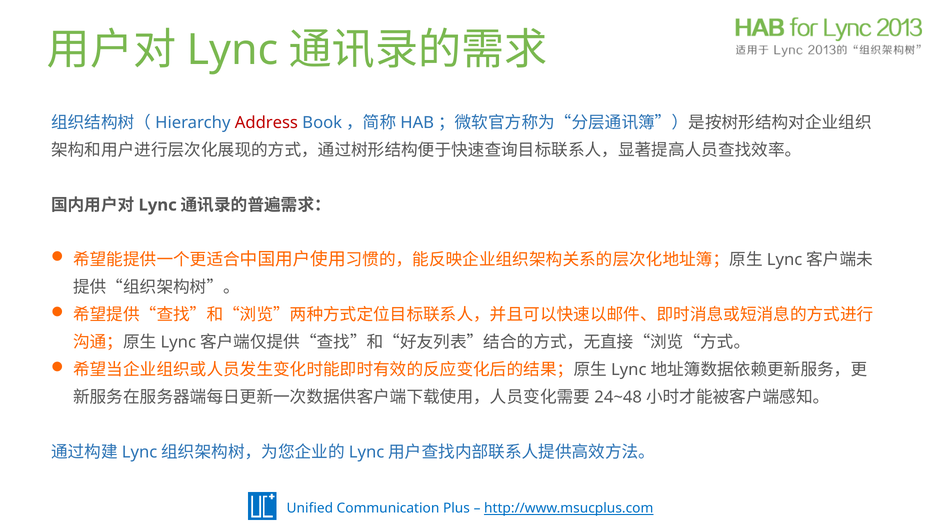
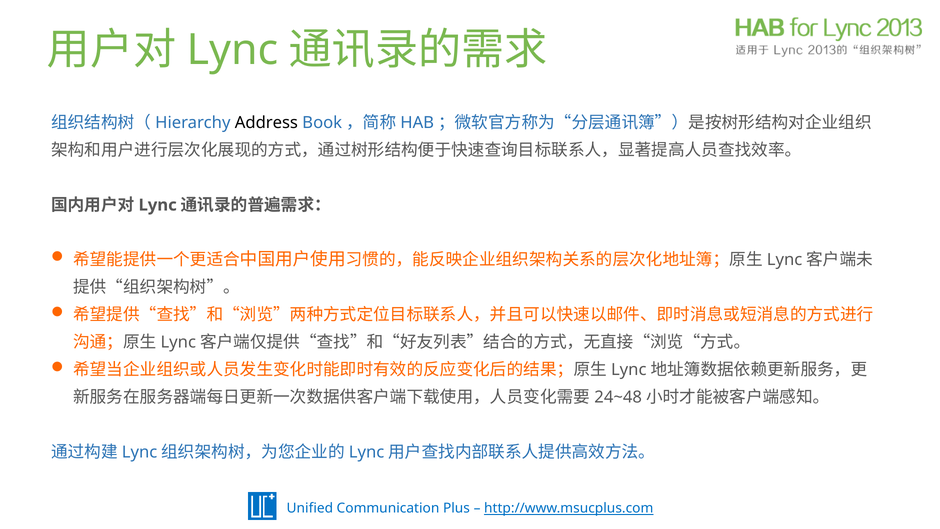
Address colour: red -> black
